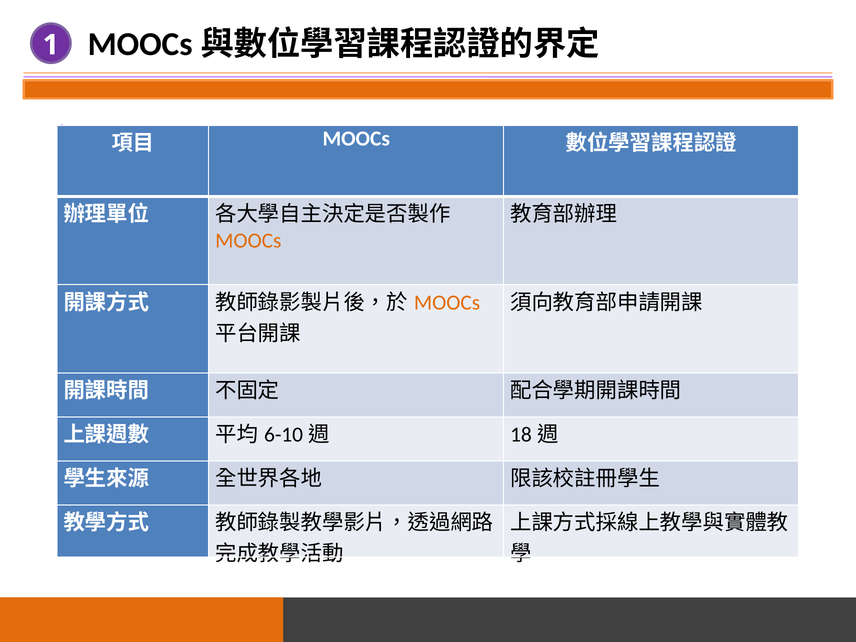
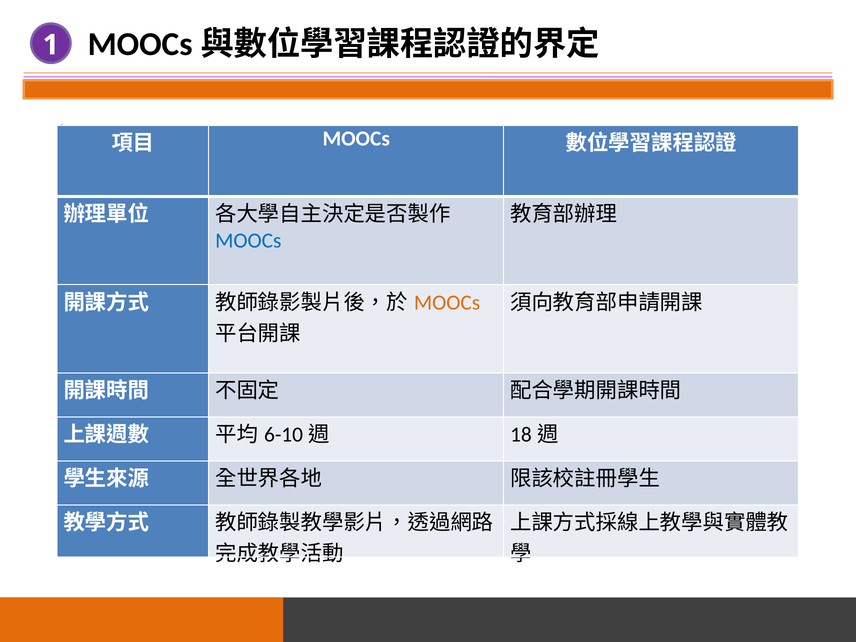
MOOCs at (248, 241) colour: orange -> blue
